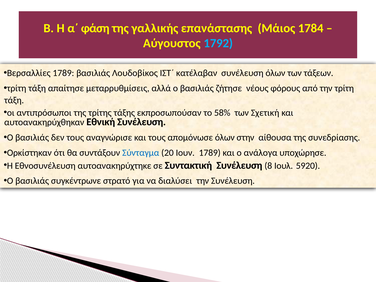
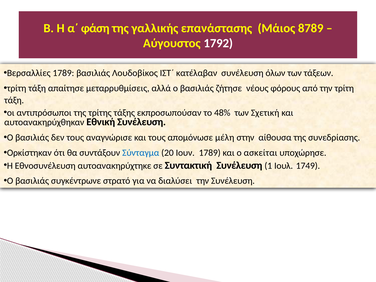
1784: 1784 -> 8789
1792 colour: light blue -> white
58%: 58% -> 48%
απομόνωσε όλων: όλων -> μέλη
ανάλογα: ανάλογα -> ασκείται
8: 8 -> 1
5920: 5920 -> 1749
